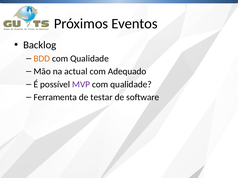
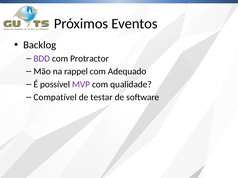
BDD colour: orange -> purple
Qualidade at (90, 59): Qualidade -> Protractor
actual: actual -> rappel
Ferramenta: Ferramenta -> Compatível
